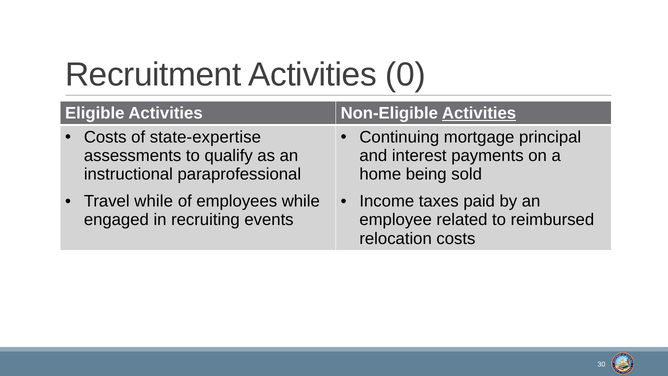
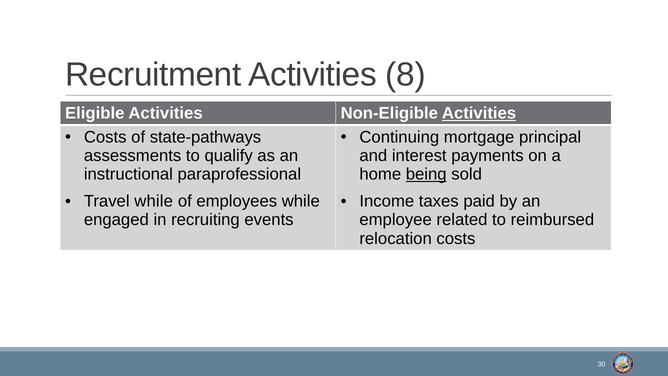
0: 0 -> 8
state-expertise: state-expertise -> state-pathways
being underline: none -> present
